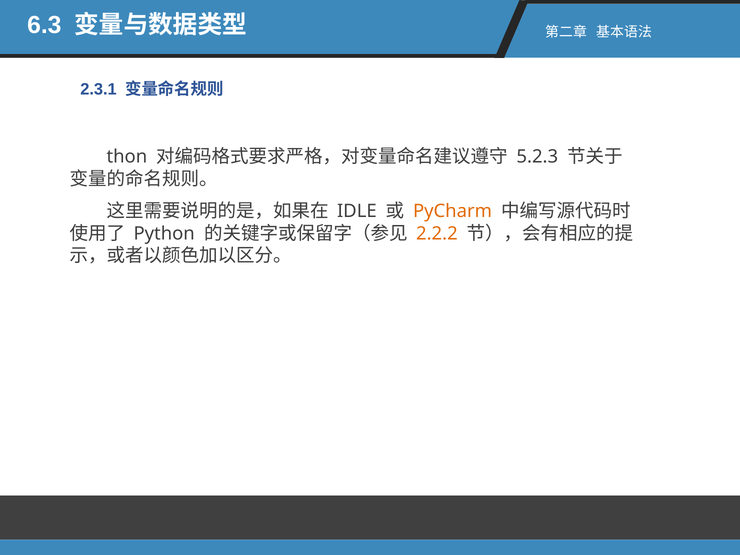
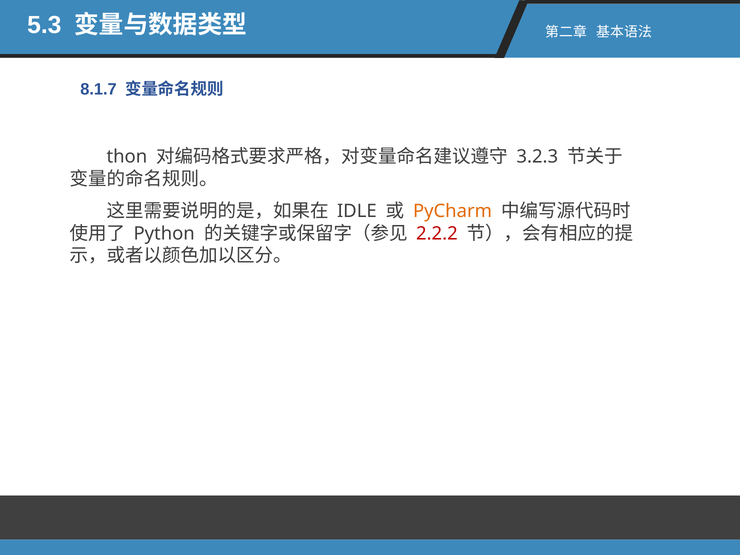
6.3: 6.3 -> 5.3
2.3.1: 2.3.1 -> 8.1.7
5.2.3: 5.2.3 -> 3.2.3
2.2.2 colour: orange -> red
